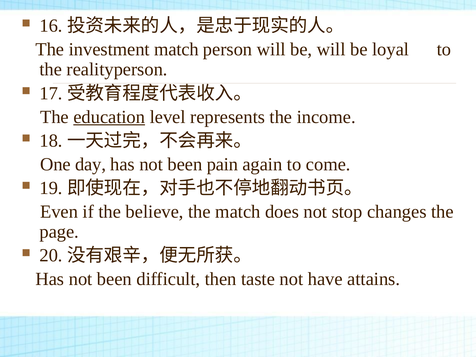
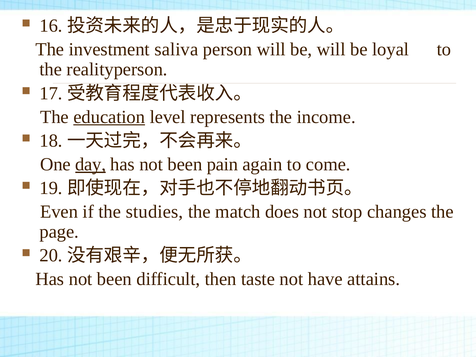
investment match: match -> saliva
day underline: none -> present
believe: believe -> studies
